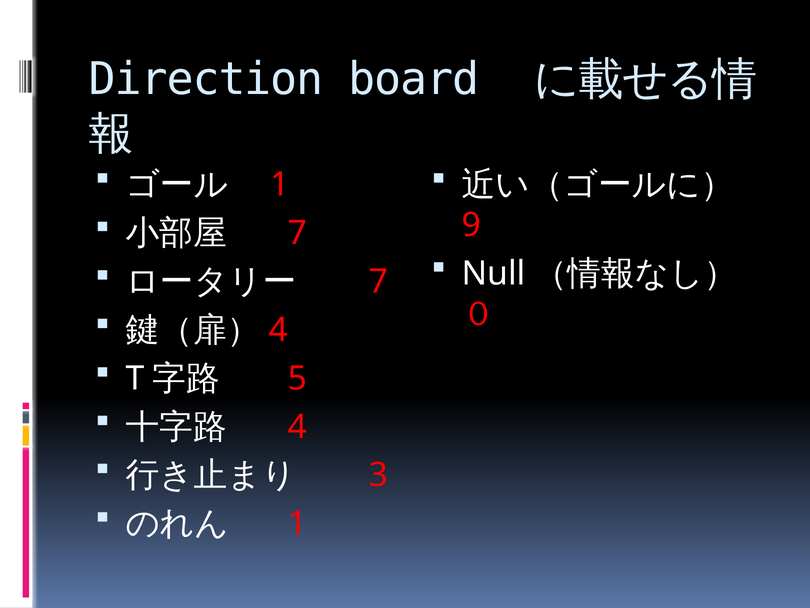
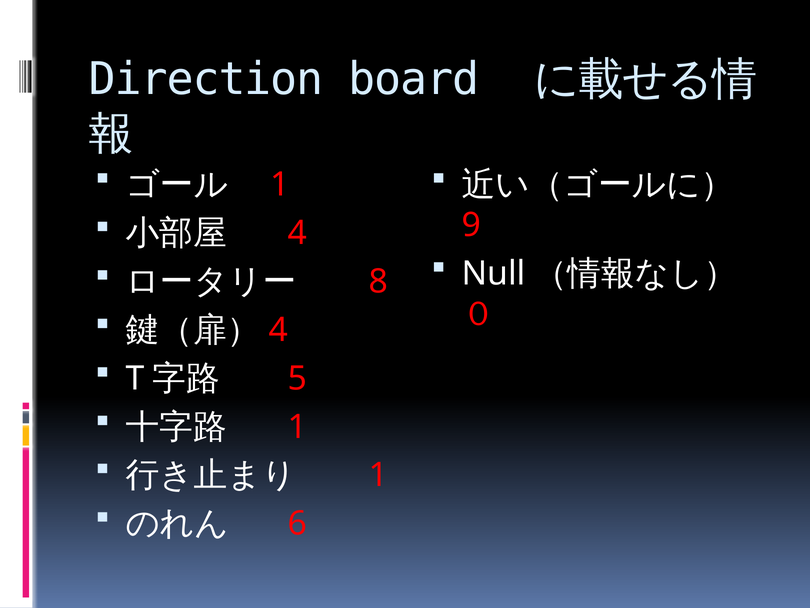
7 at (297, 233): 7 -> 4
7 at (378, 281): 7 -> 8
4 at (297, 427): 4 -> 1
3 at (378, 475): 3 -> 1
1 at (297, 523): 1 -> 6
